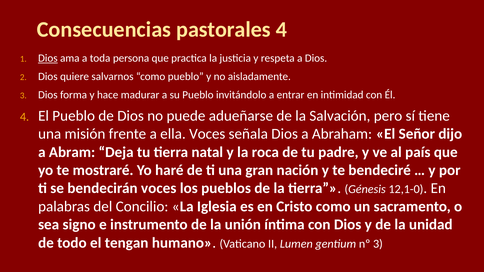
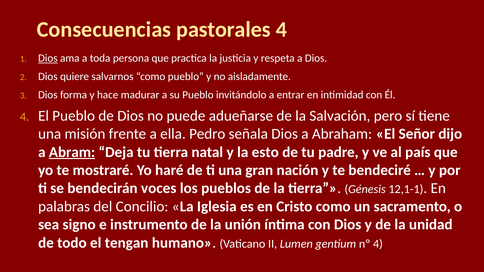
ella Voces: Voces -> Pedro
Abram underline: none -> present
roca: roca -> esto
12,1-0: 12,1-0 -> 12,1-1
nº 3: 3 -> 4
